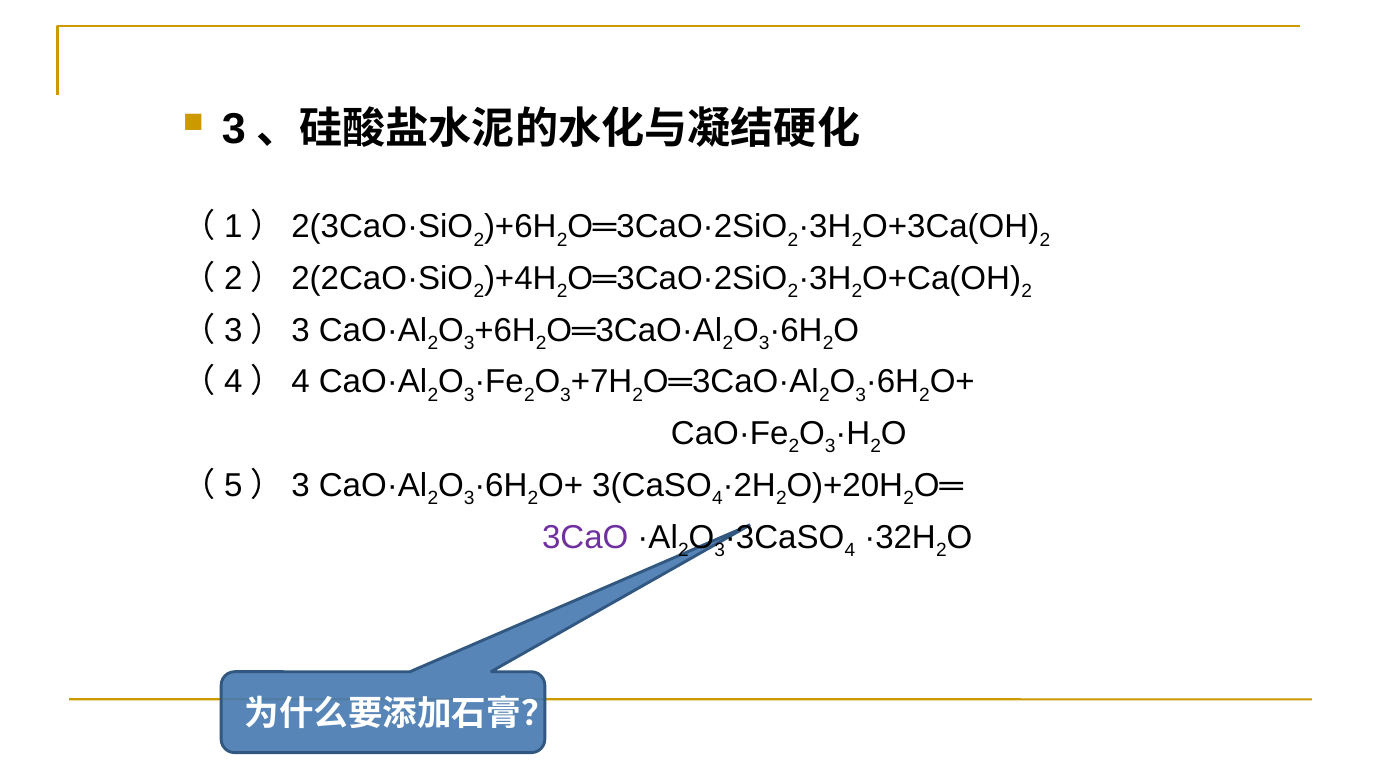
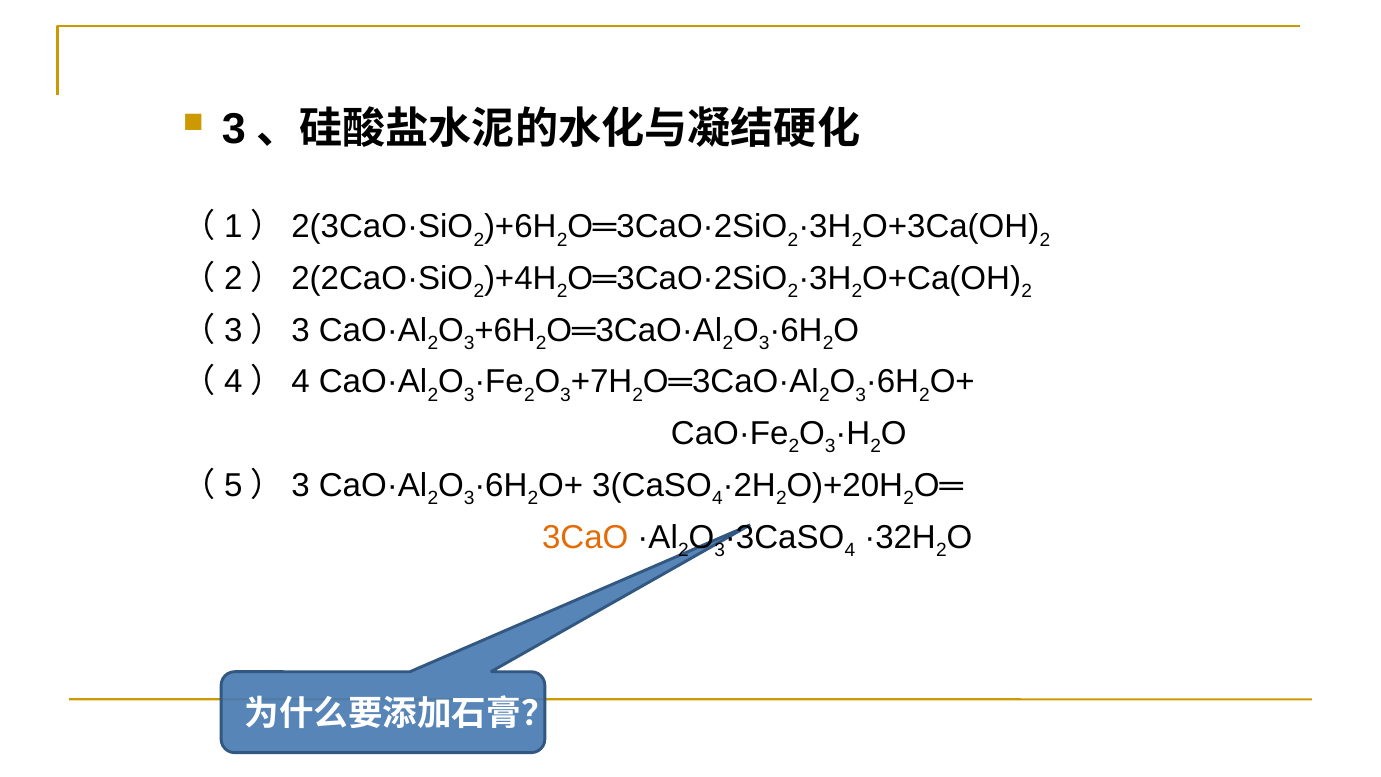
3CaO colour: purple -> orange
